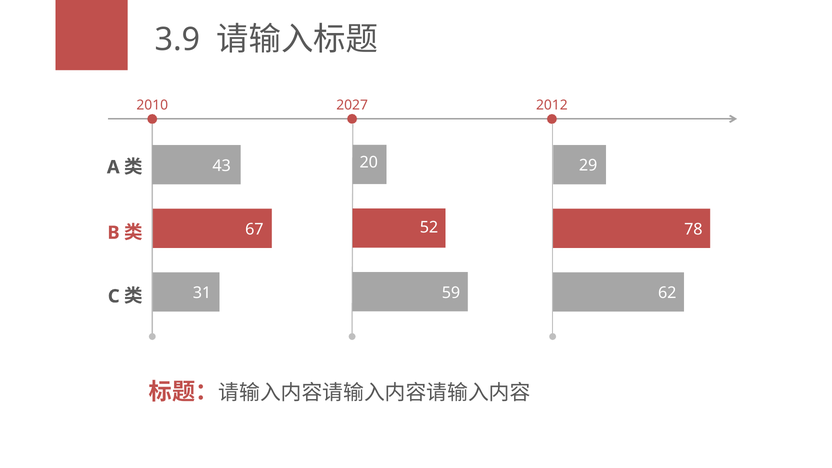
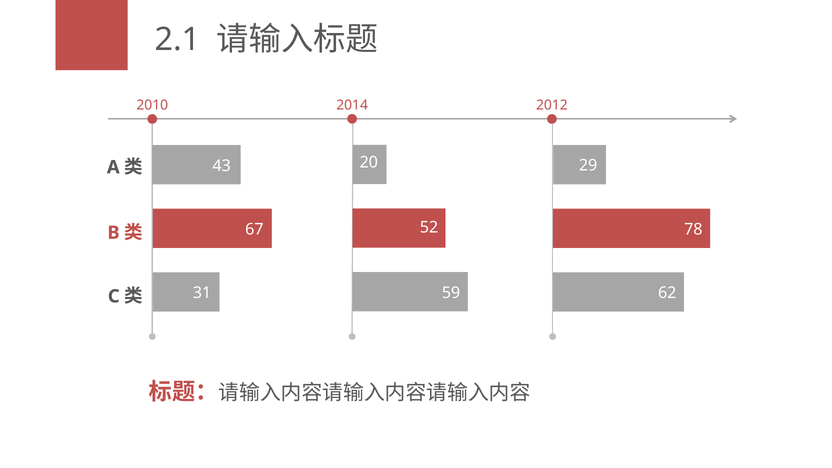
3.9: 3.9 -> 2.1
2027: 2027 -> 2014
